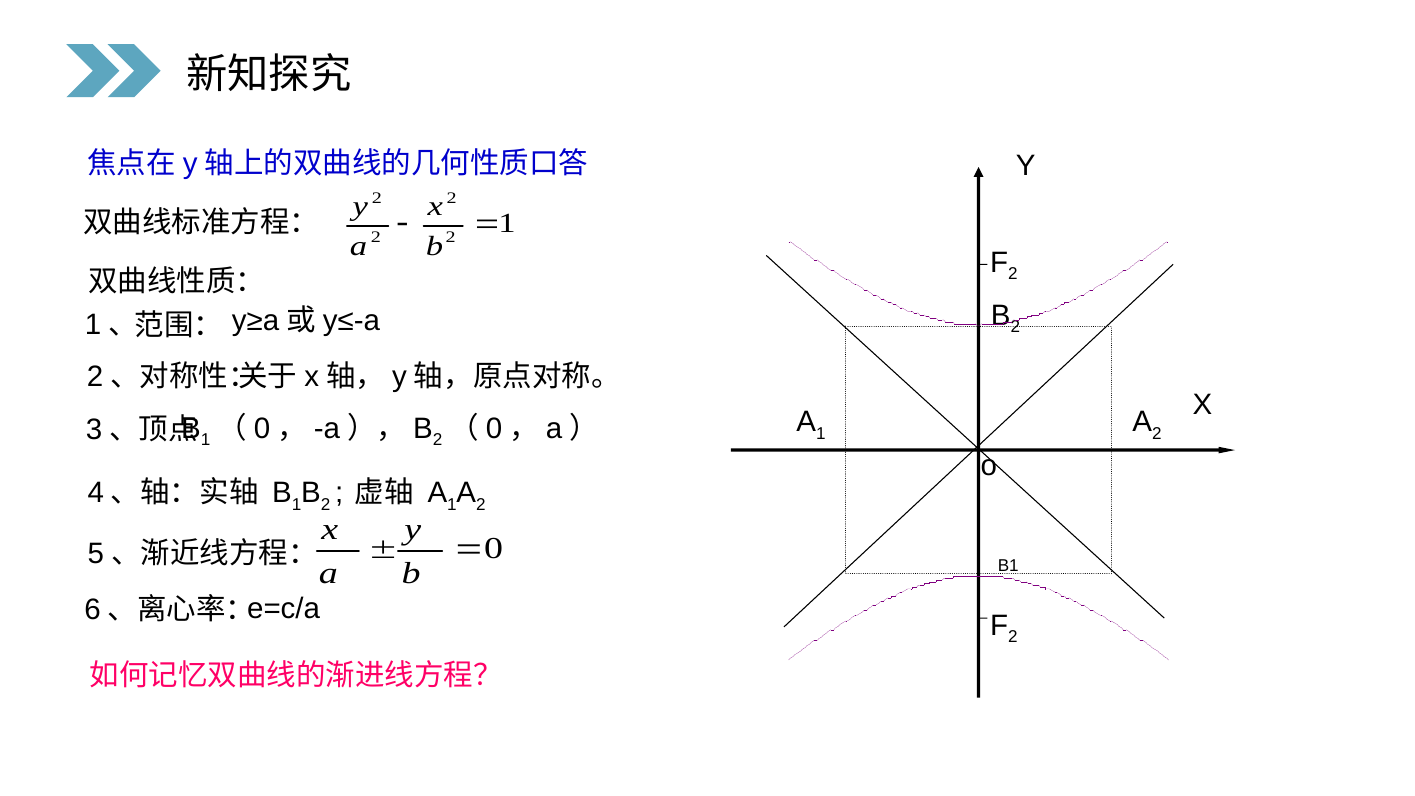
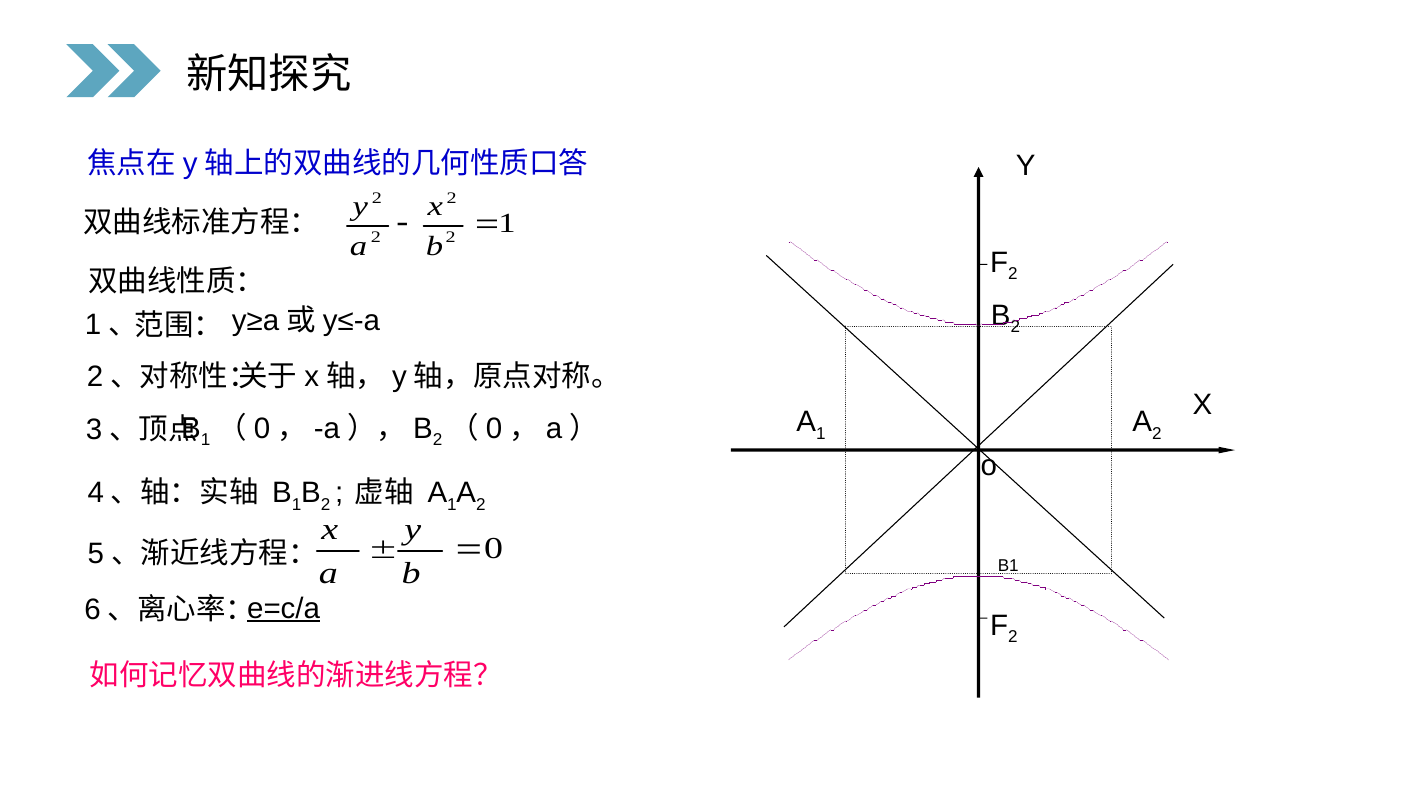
e=c/a underline: none -> present
